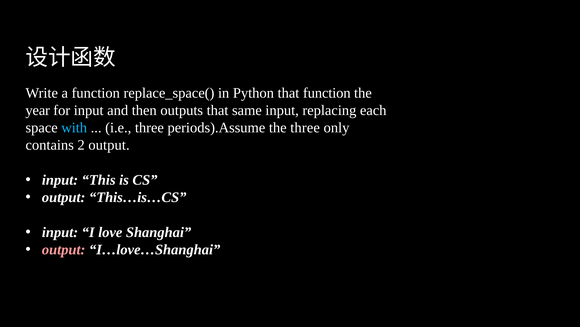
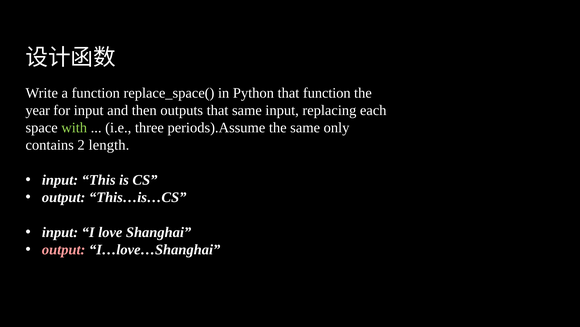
with colour: light blue -> light green
the three: three -> same
2 output: output -> length
